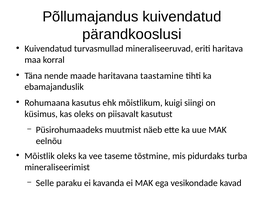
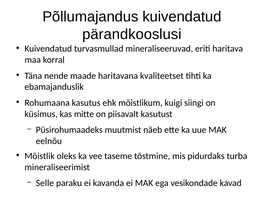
taastamine: taastamine -> kvaliteetset
kas oleks: oleks -> mitte
